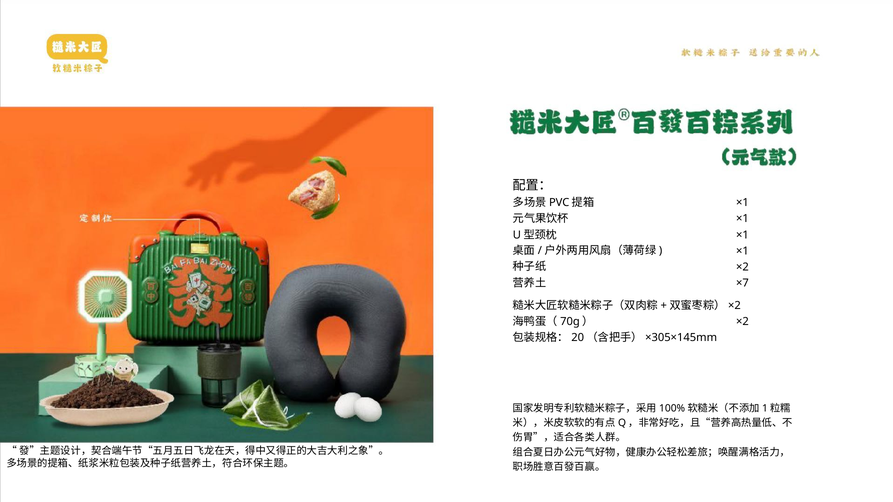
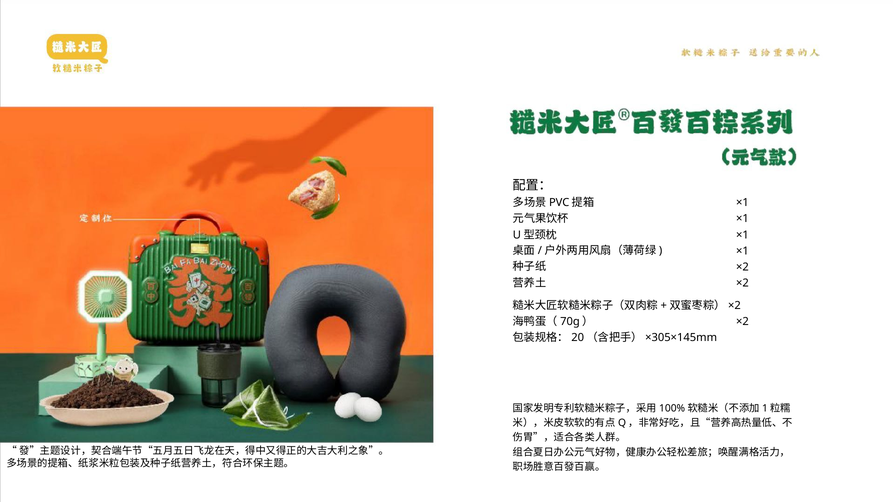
×7 at (742, 283): ×7 -> ×2
